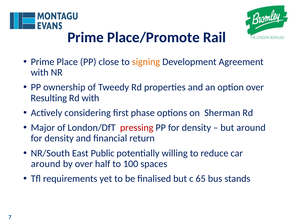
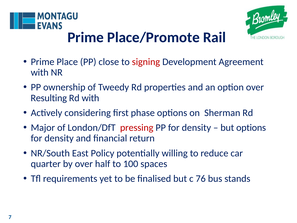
signing colour: orange -> red
but around: around -> options
Public: Public -> Policy
around at (46, 164): around -> quarter
65: 65 -> 76
